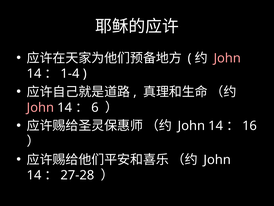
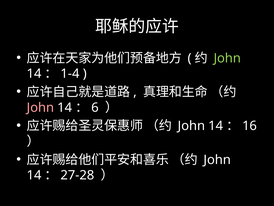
John at (227, 58) colour: pink -> light green
